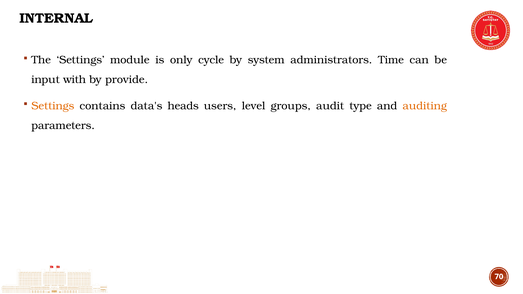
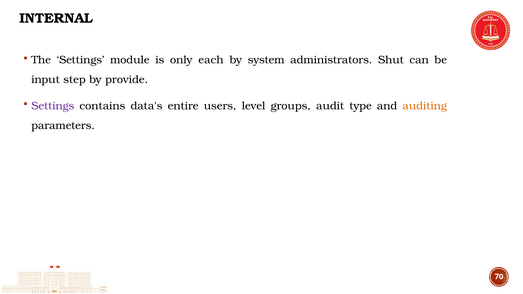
cycle: cycle -> each
Time: Time -> Shut
with: with -> step
Settings at (53, 106) colour: orange -> purple
heads: heads -> entire
